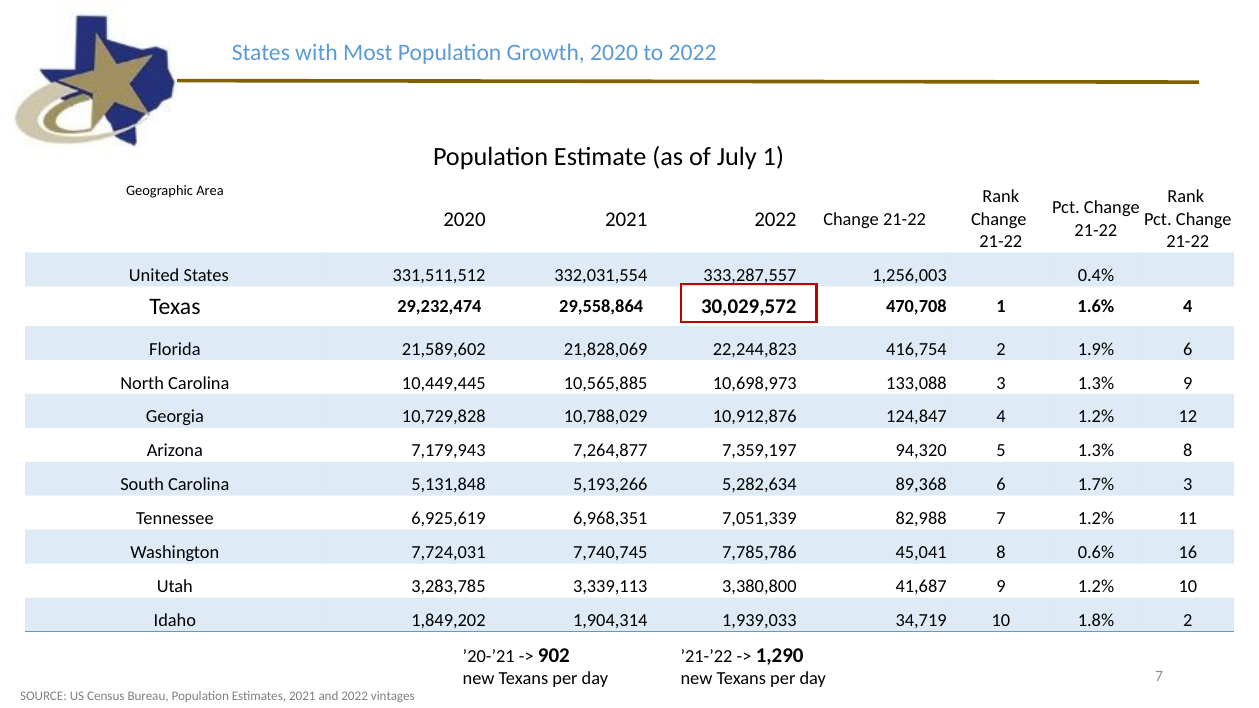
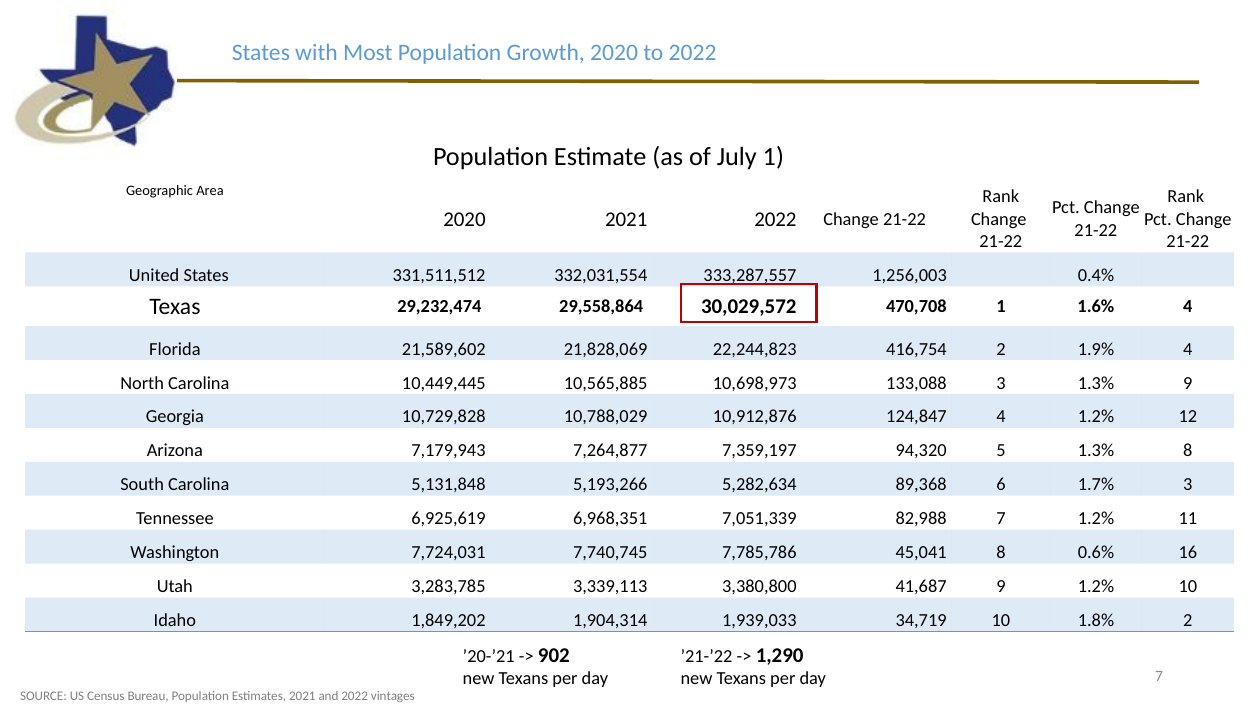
1.9% 6: 6 -> 4
